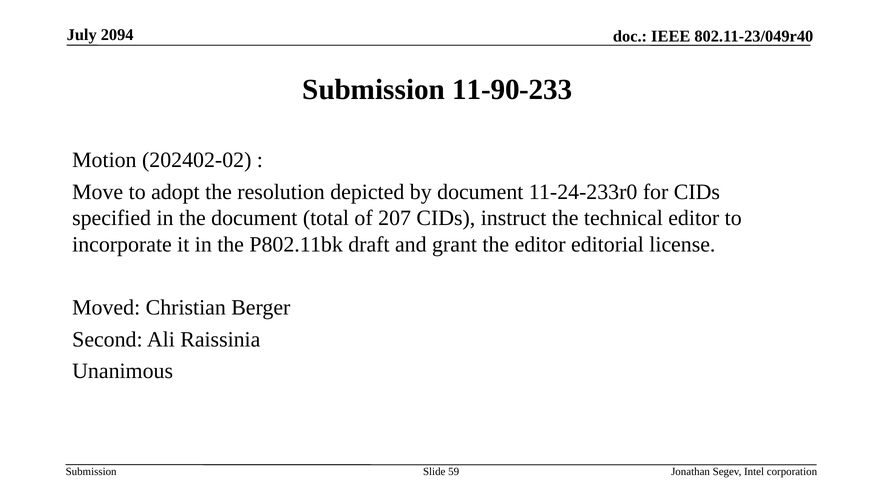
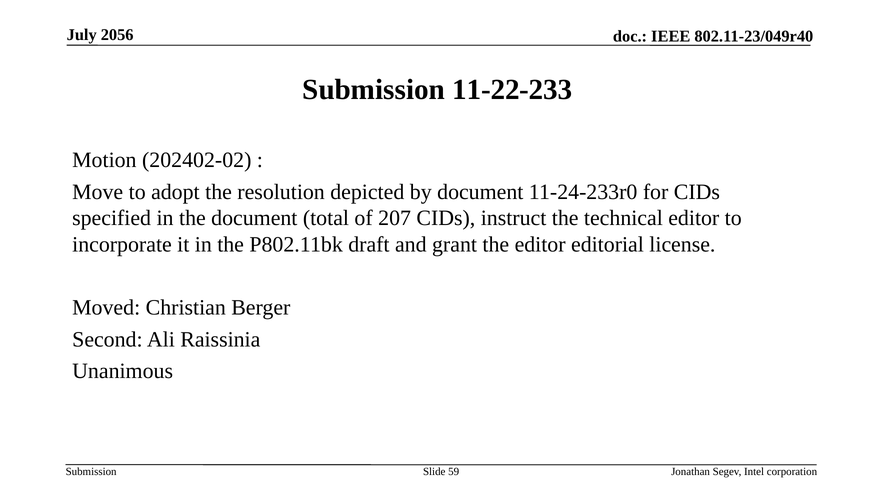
2094: 2094 -> 2056
11-90-233: 11-90-233 -> 11-22-233
